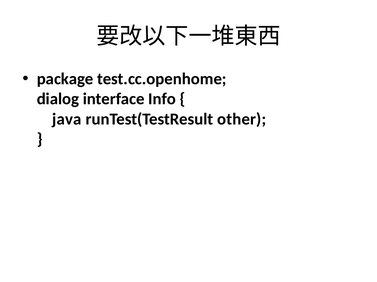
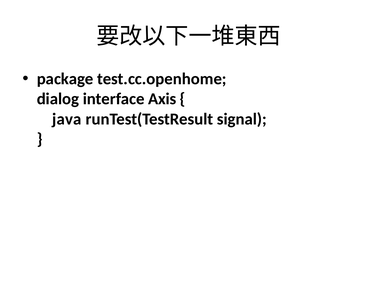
Info: Info -> Axis
other: other -> signal
